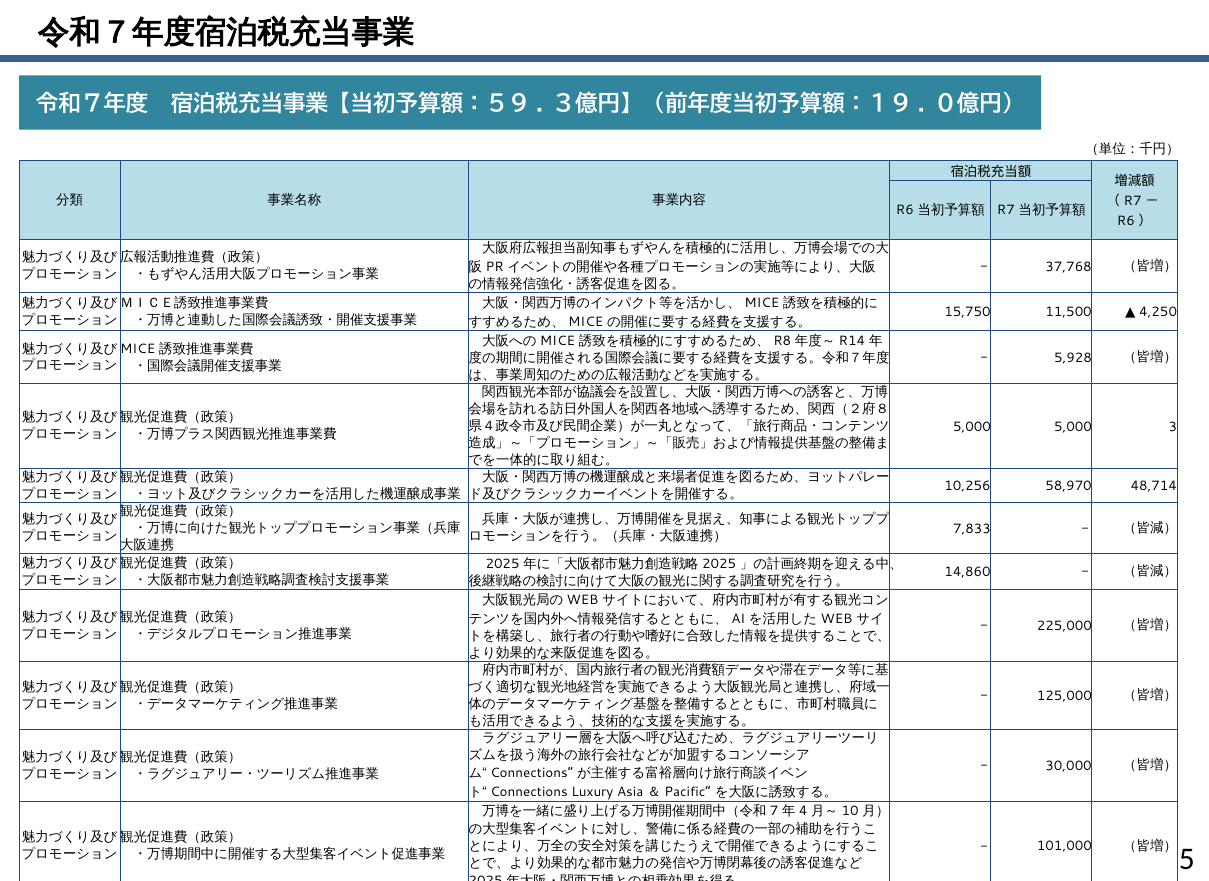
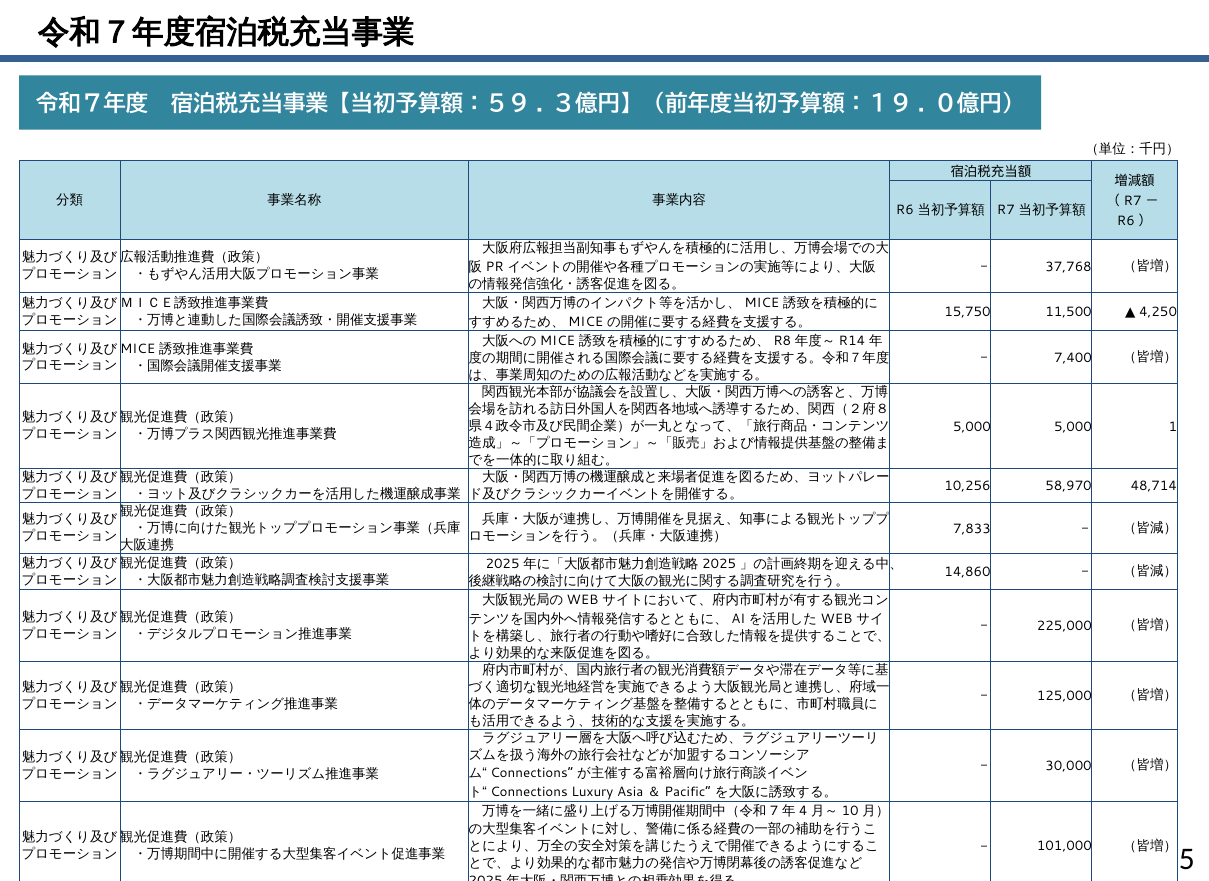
5,928: 5,928 -> 7,400
3: 3 -> 1
